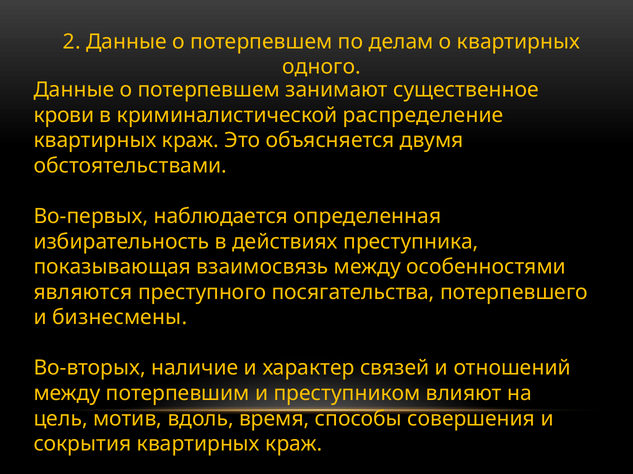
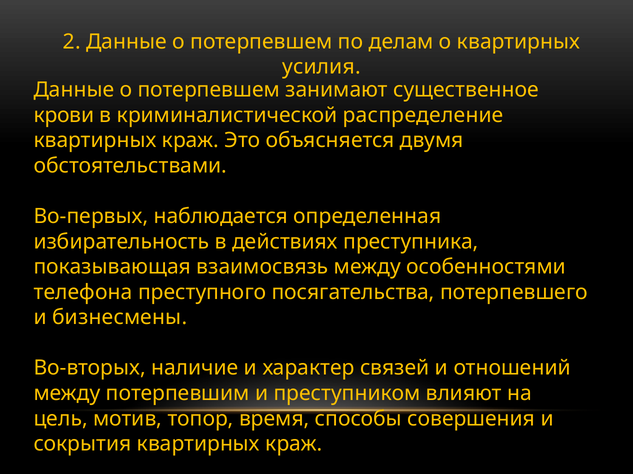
одного: одного -> усилия
являются: являются -> телефона
вдоль: вдоль -> топор
